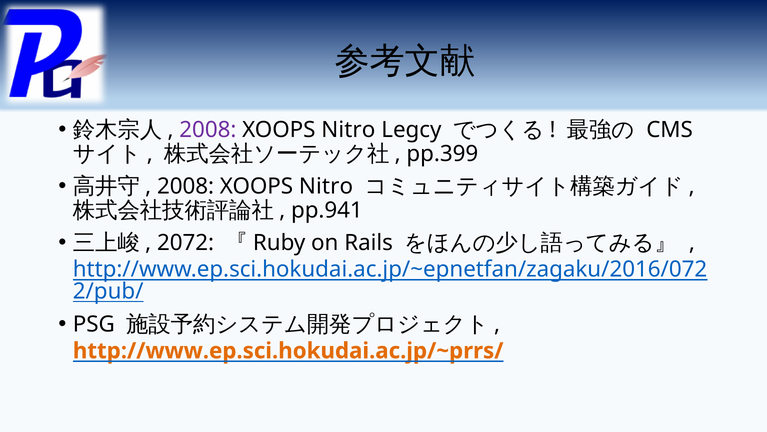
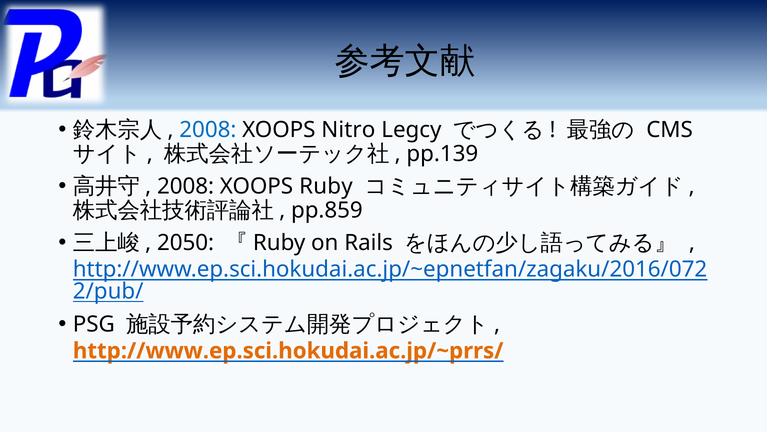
2008 at (208, 130) colour: purple -> blue
pp.399: pp.399 -> pp.139
Nitro at (326, 186): Nitro -> Ruby
pp.941: pp.941 -> pp.859
2072: 2072 -> 2050
